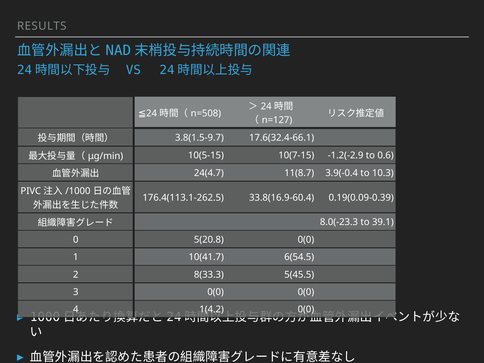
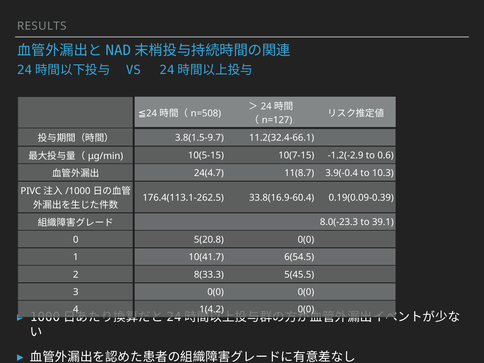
17.6(32.4-66.1: 17.6(32.4-66.1 -> 11.2(32.4-66.1
